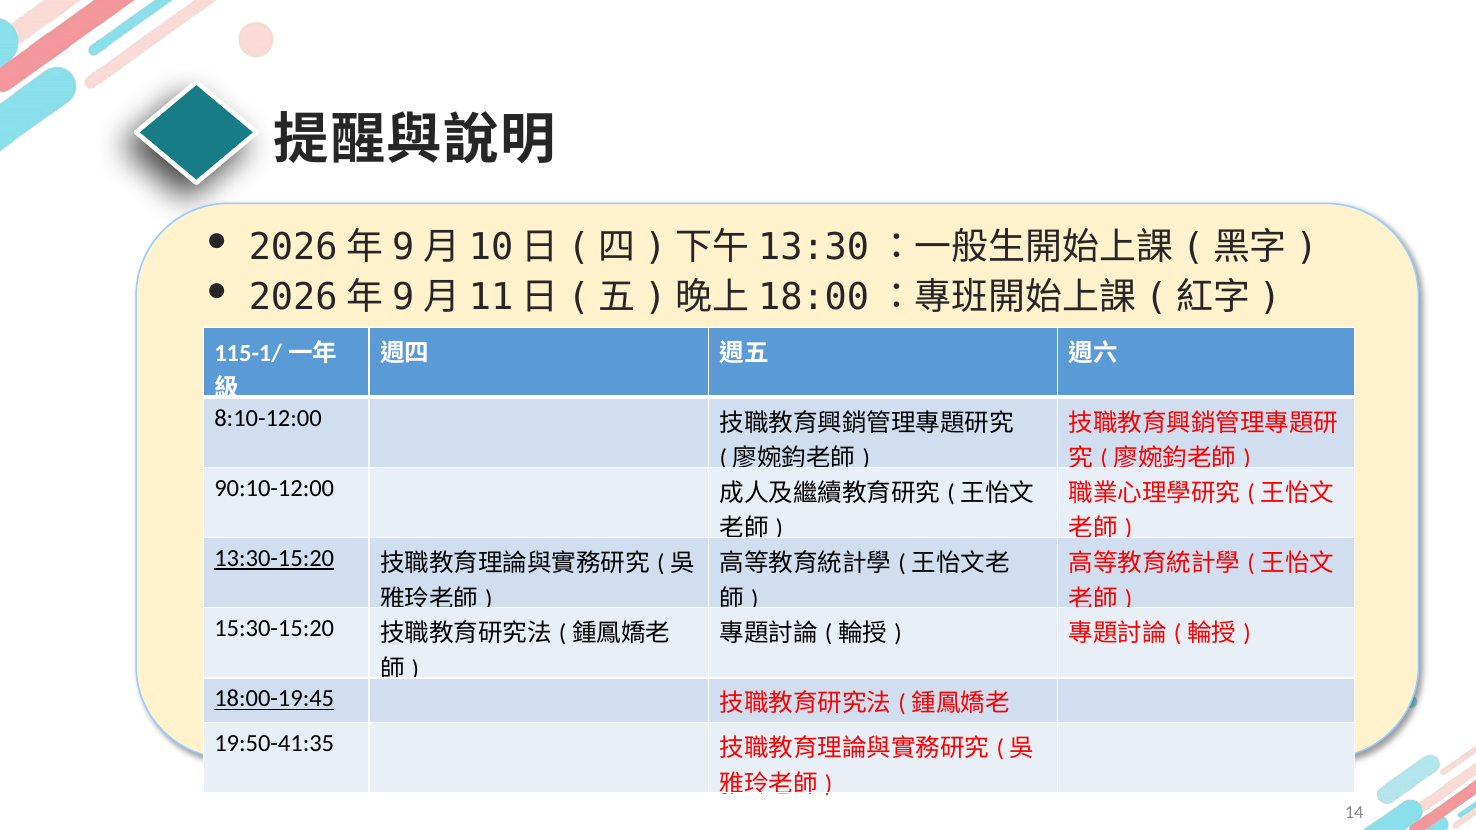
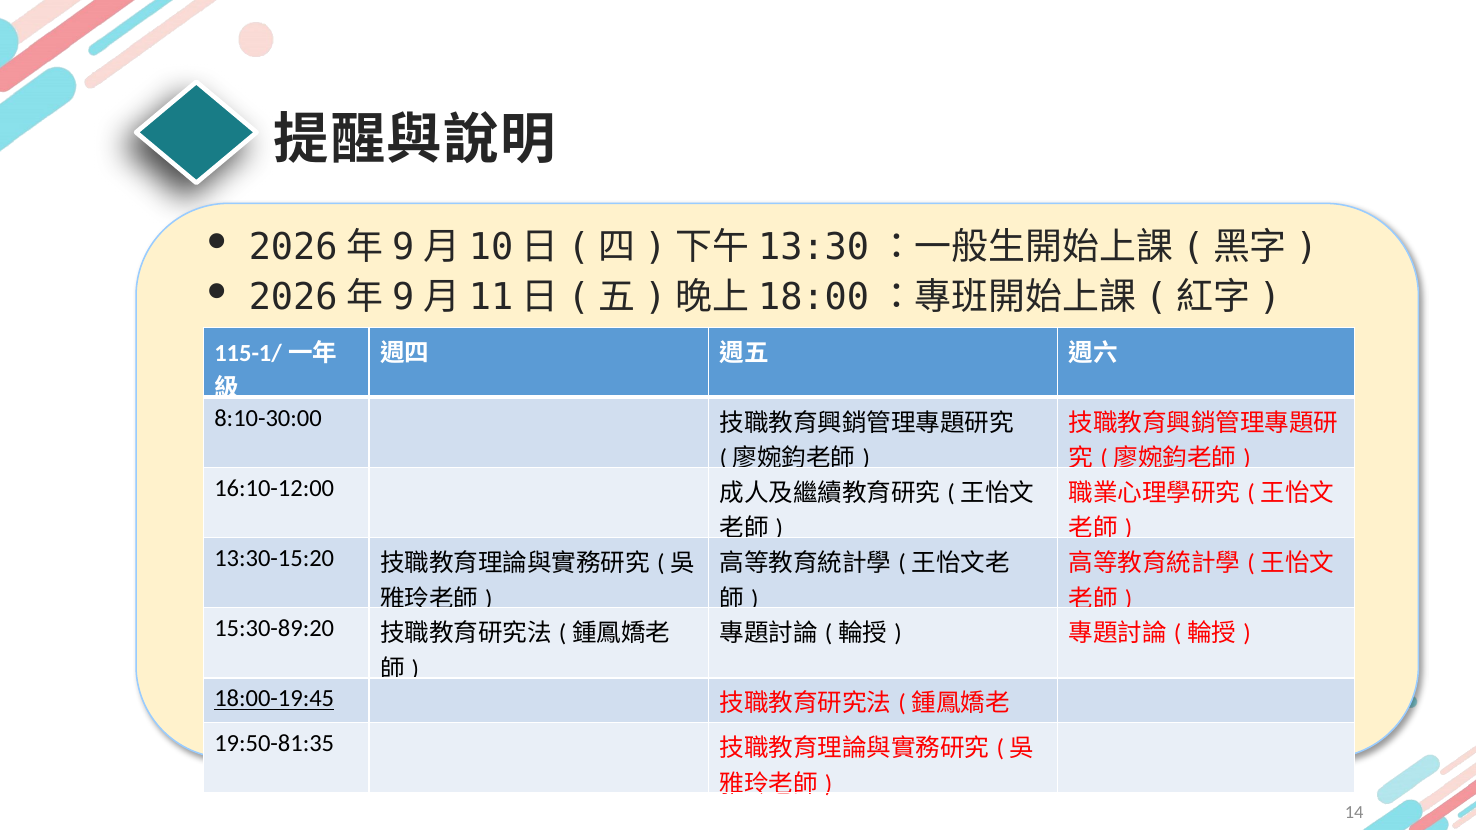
8:10-12:00: 8:10-12:00 -> 8:10-30:00
90:10-12:00: 90:10-12:00 -> 16:10-12:00
13:30-15:20 underline: present -> none
15:30-15:20: 15:30-15:20 -> 15:30-89:20
19:50-41:35: 19:50-41:35 -> 19:50-81:35
